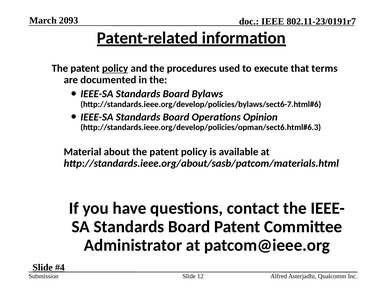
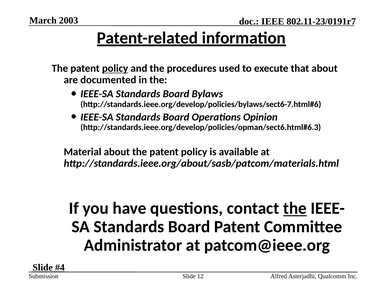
2093: 2093 -> 2003
that terms: terms -> about
the at (295, 208) underline: none -> present
